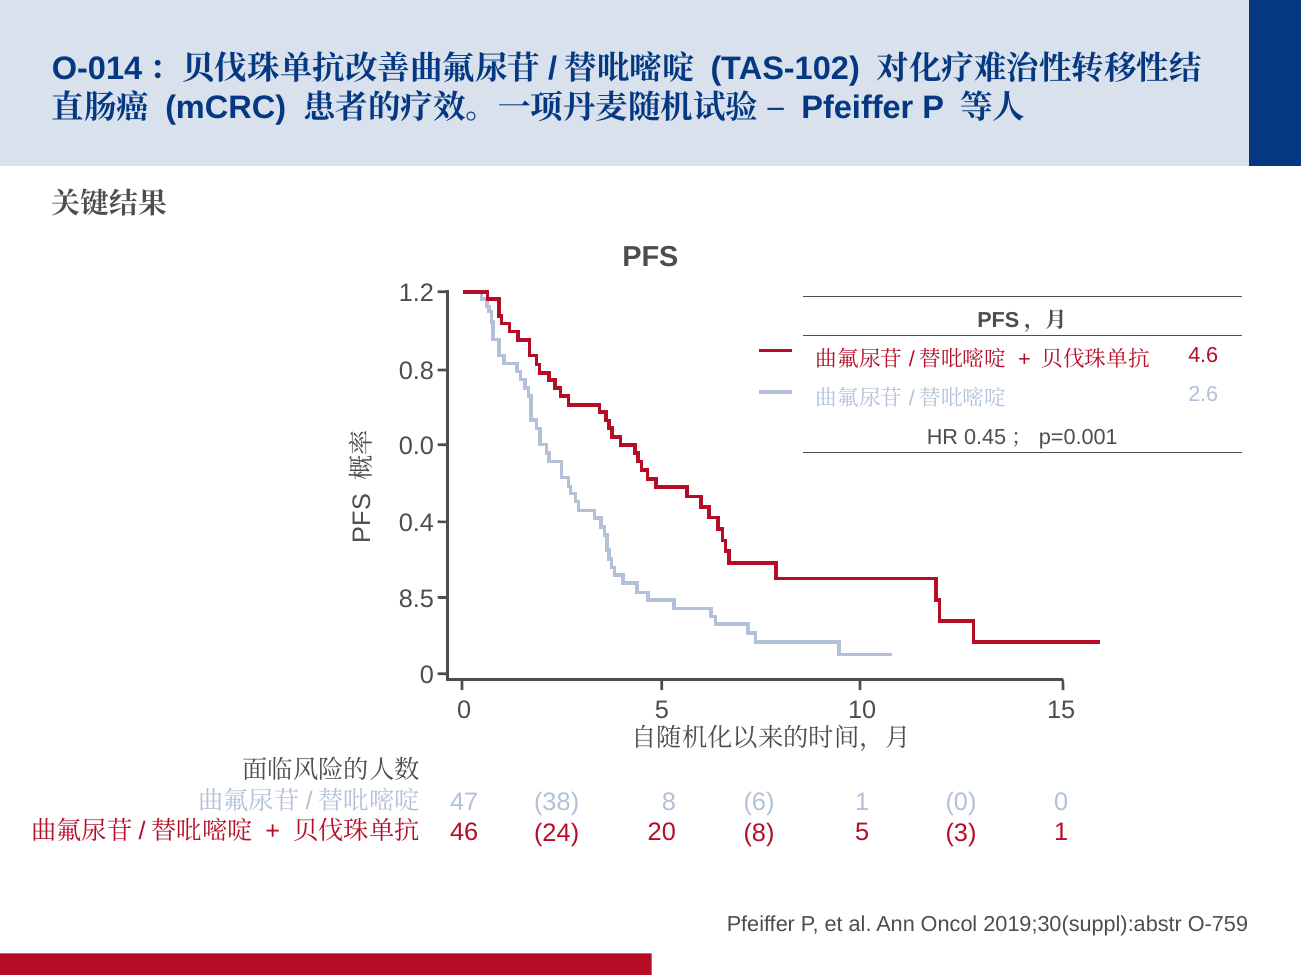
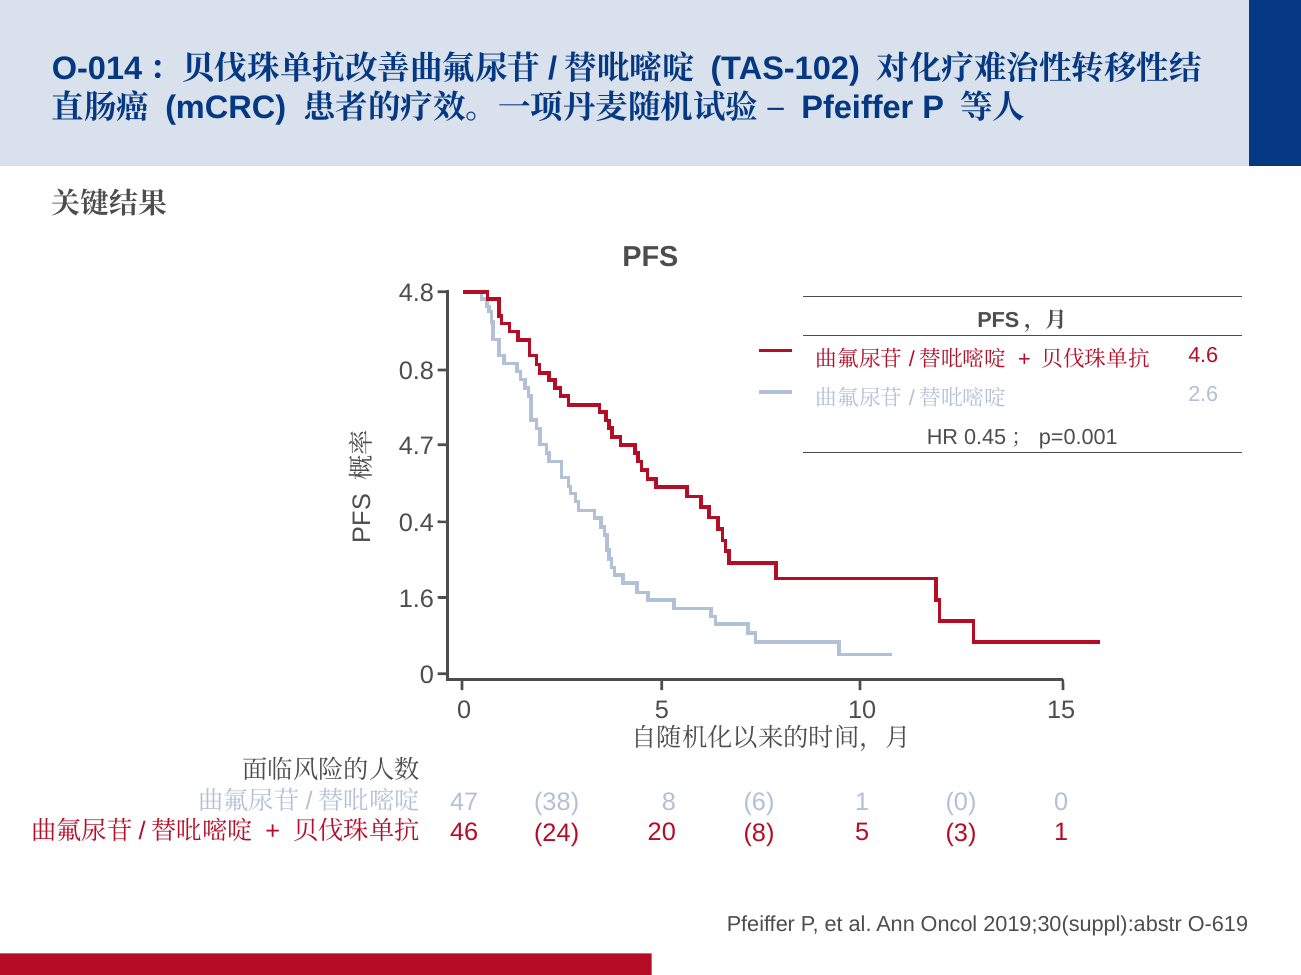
1.2: 1.2 -> 4.8
0.0: 0.0 -> 4.7
8.5: 8.5 -> 1.6
O-759: O-759 -> O-619
